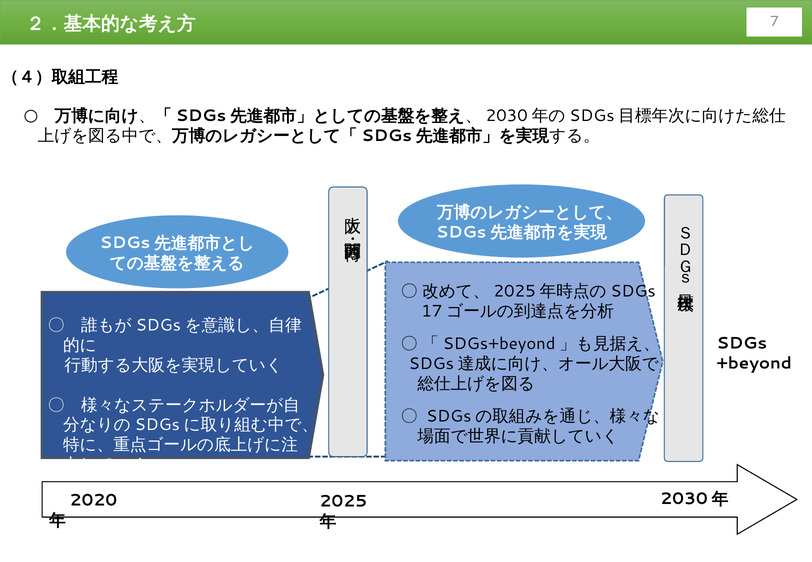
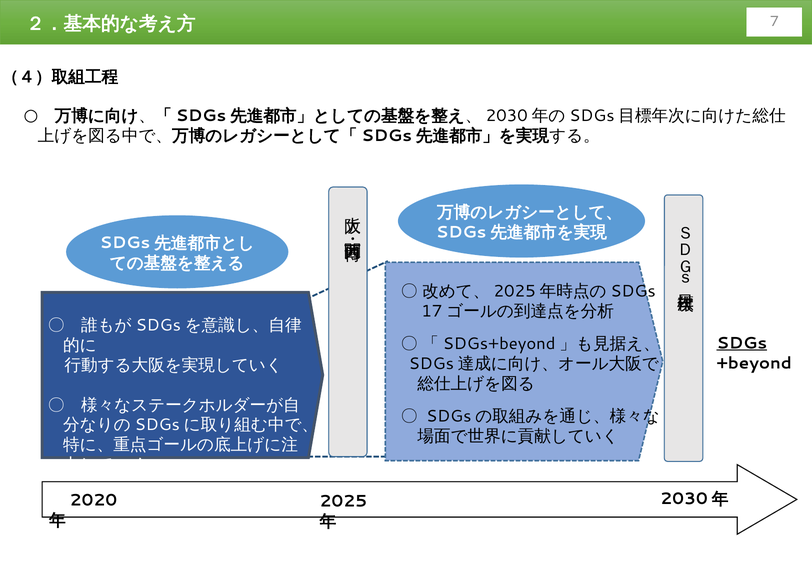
SDGs underline: none -> present
